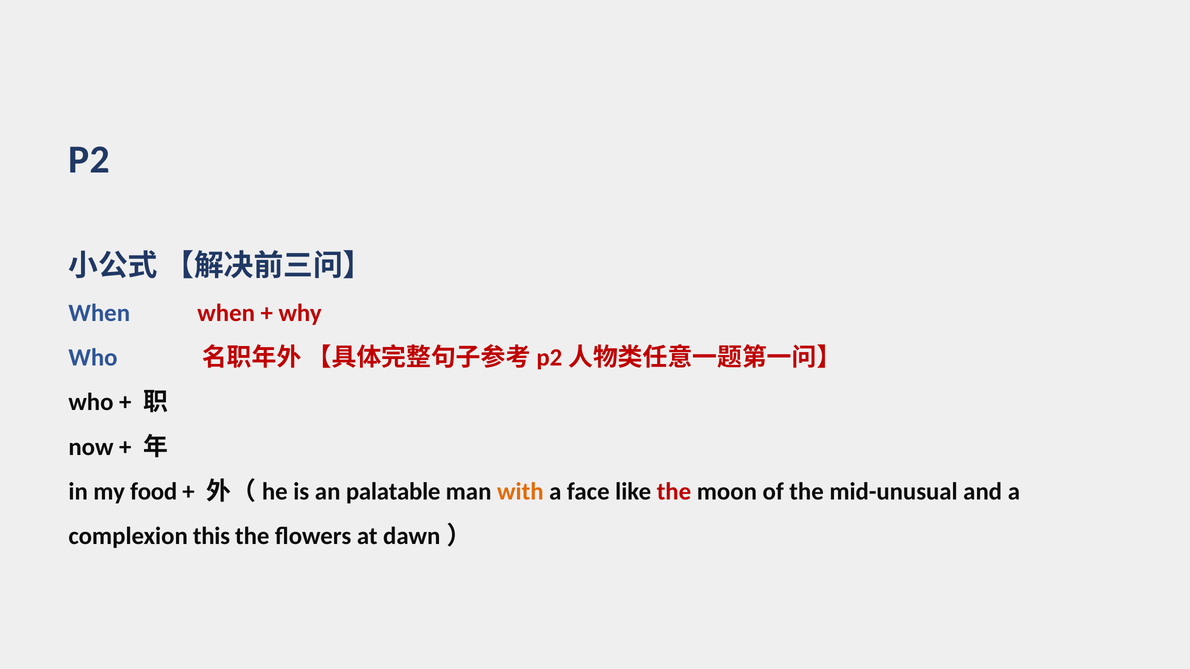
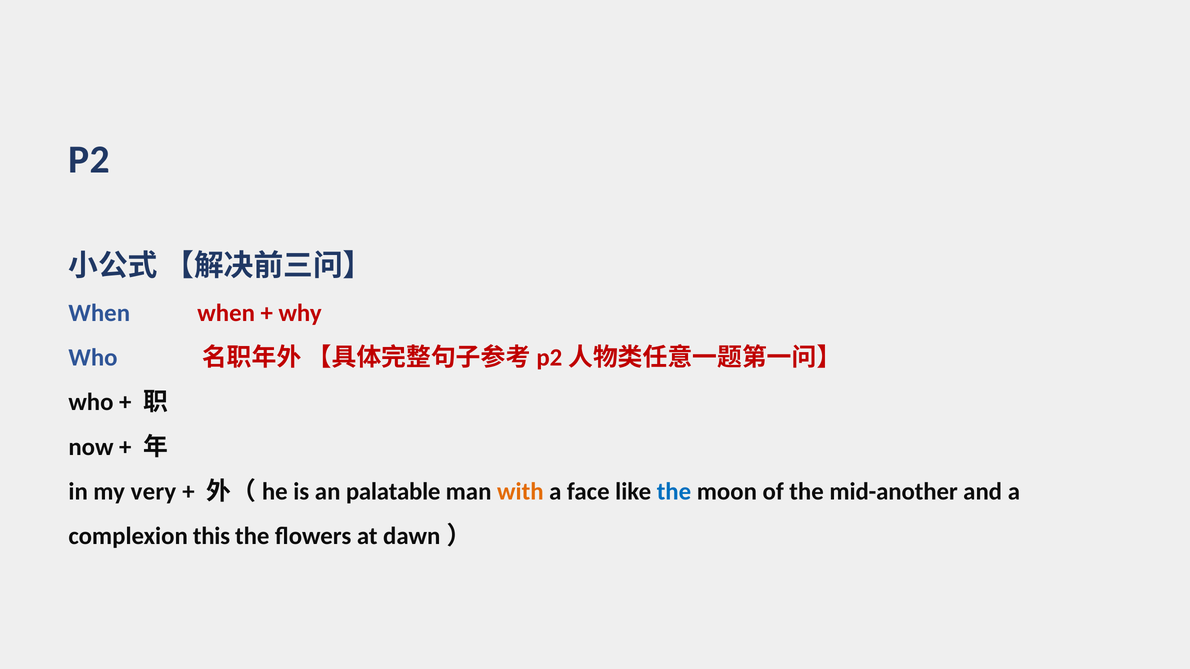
food: food -> very
the at (674, 492) colour: red -> blue
mid-unusual: mid-unusual -> mid-another
